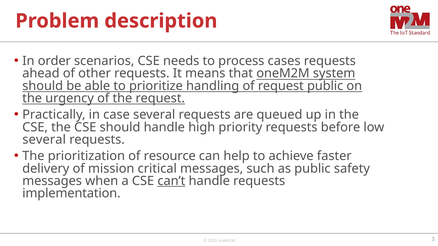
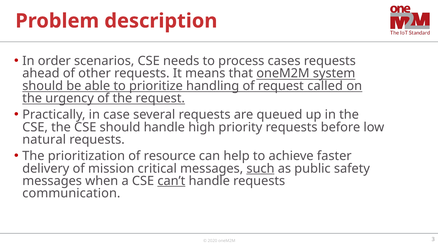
request public: public -> called
several at (44, 140): several -> natural
such underline: none -> present
implementation: implementation -> communication
